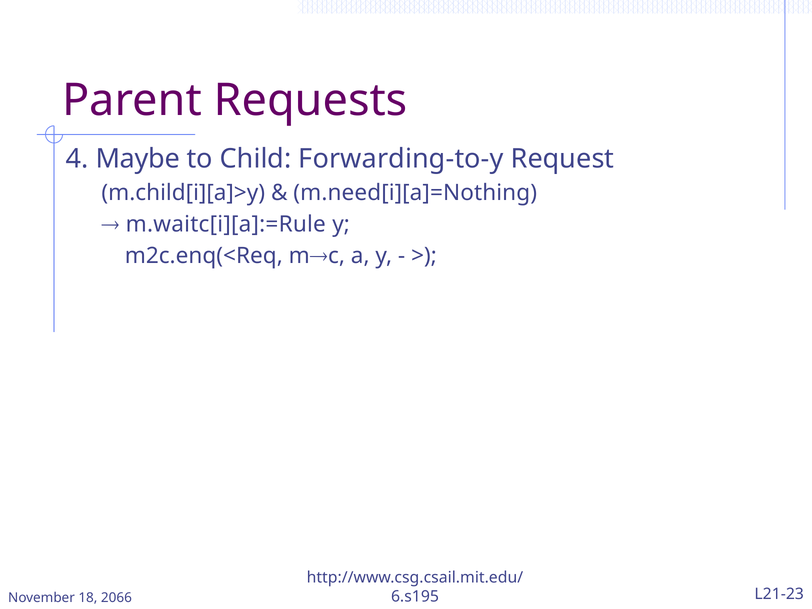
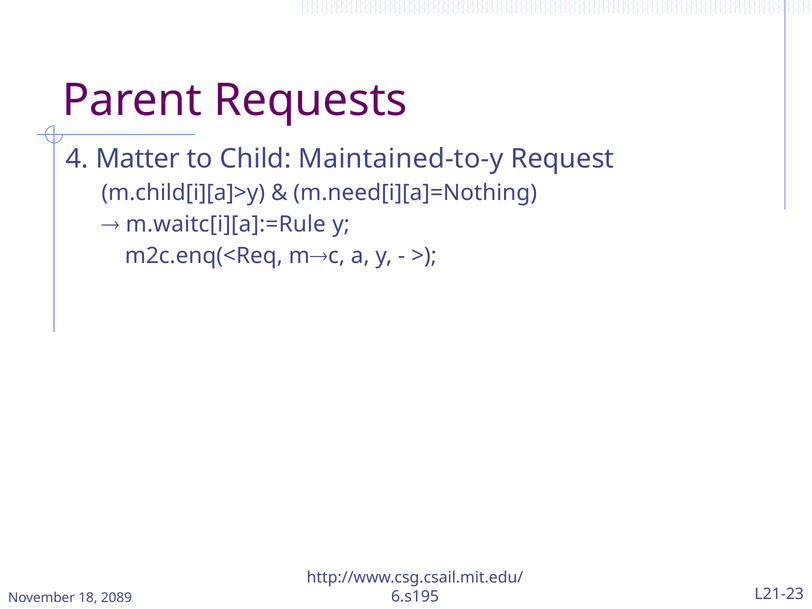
Maybe: Maybe -> Matter
Forwarding-to-y: Forwarding-to-y -> Maintained-to-y
2066: 2066 -> 2089
